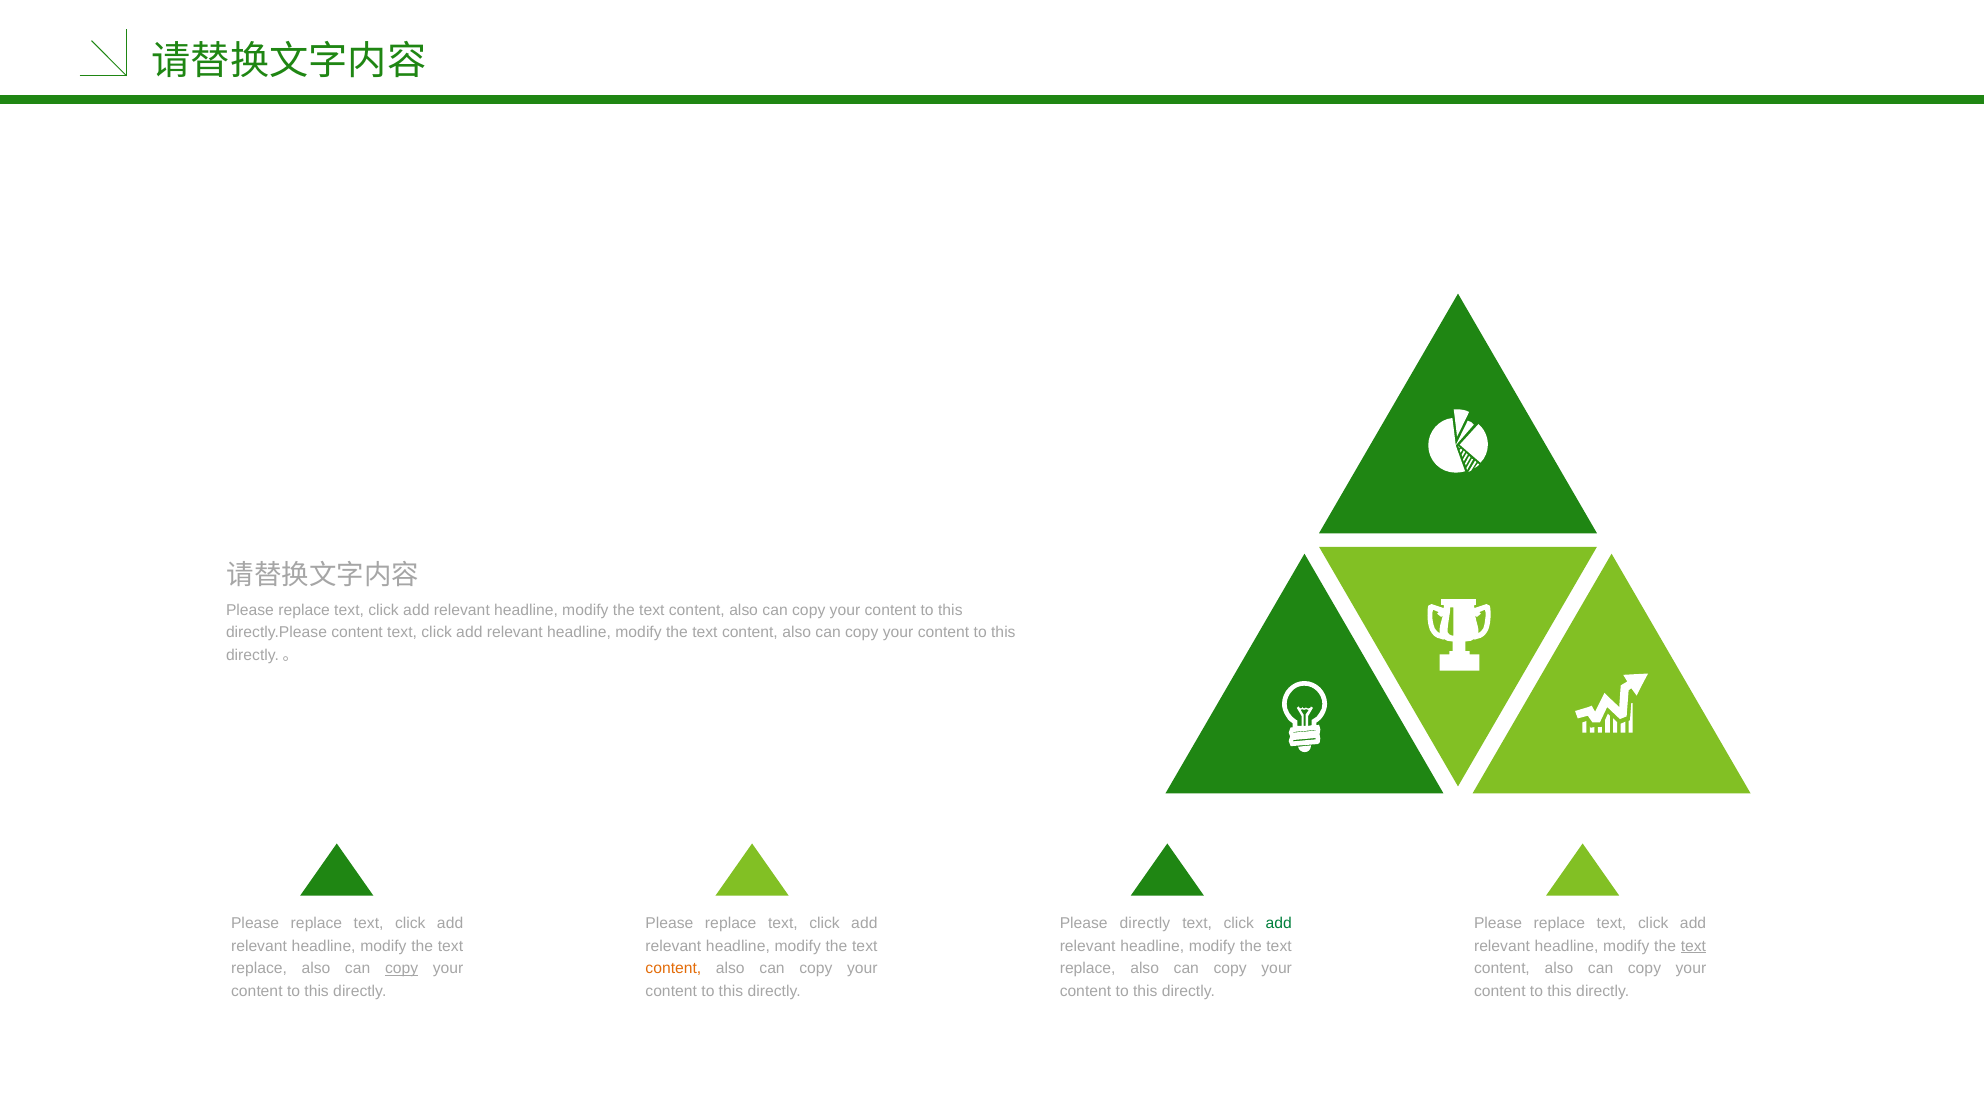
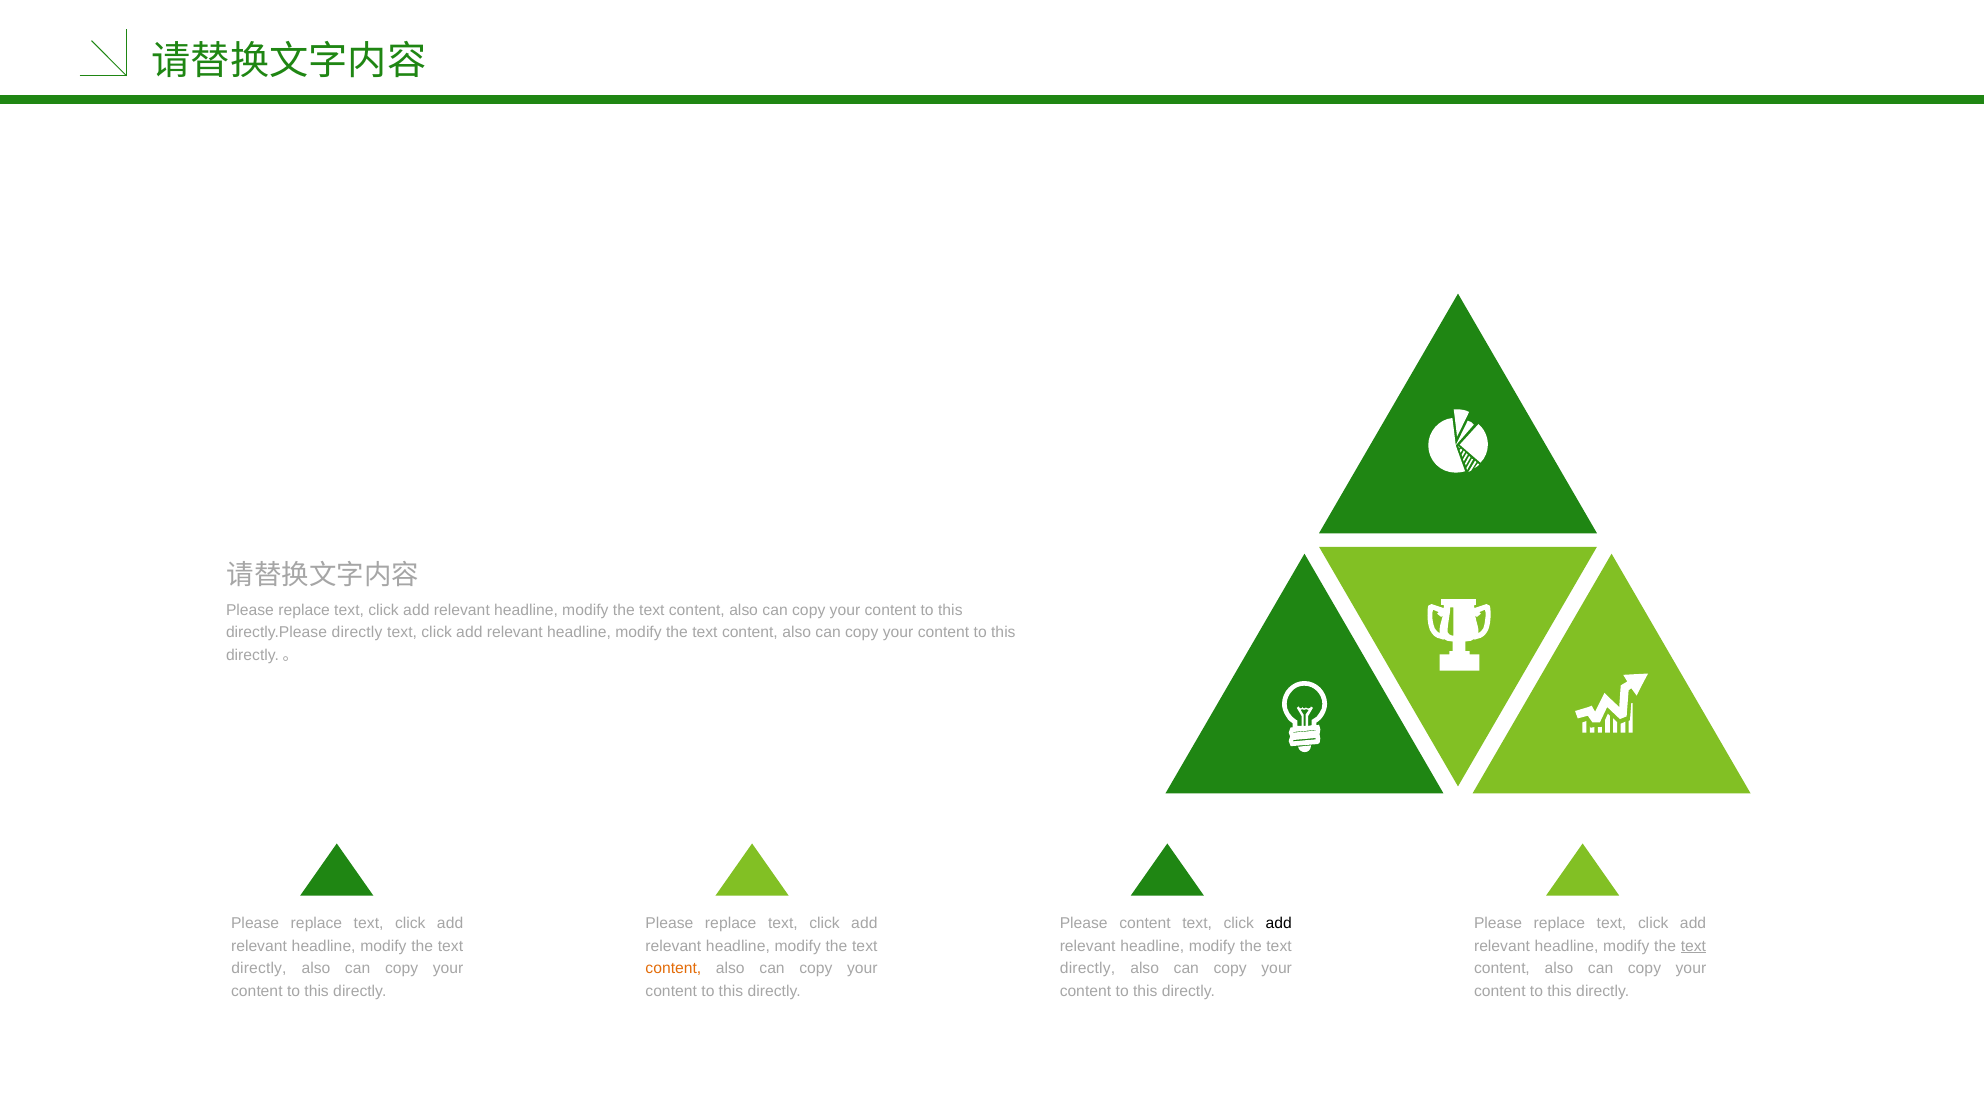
directly.Please content: content -> directly
Please directly: directly -> content
add at (1279, 924) colour: green -> black
replace at (259, 969): replace -> directly
copy at (402, 969) underline: present -> none
replace at (1088, 969): replace -> directly
